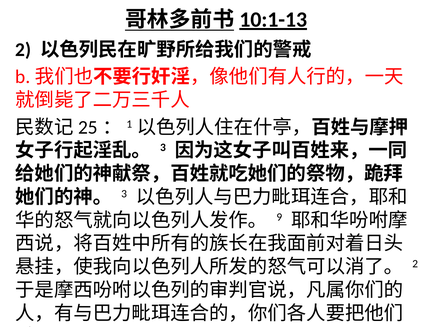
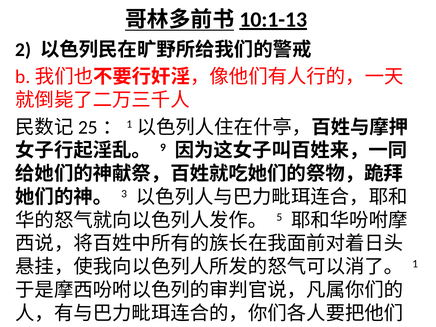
3 at (163, 147): 3 -> 9
9: 9 -> 5
2 at (415, 264): 2 -> 1
